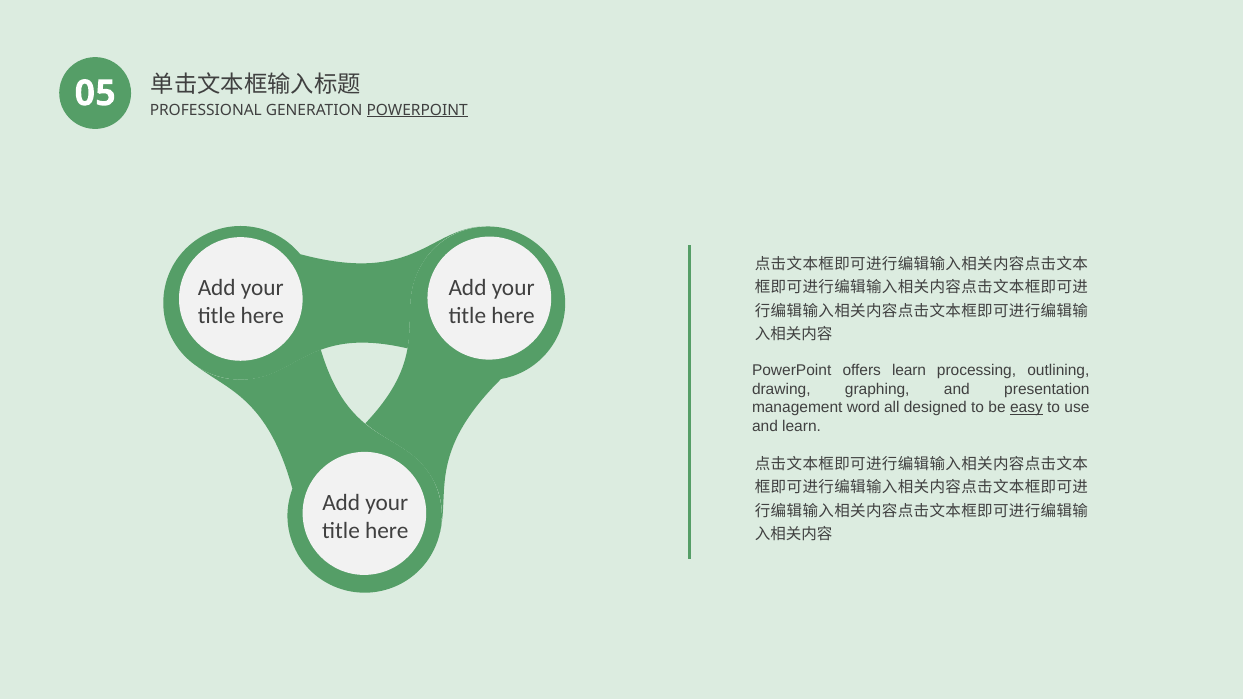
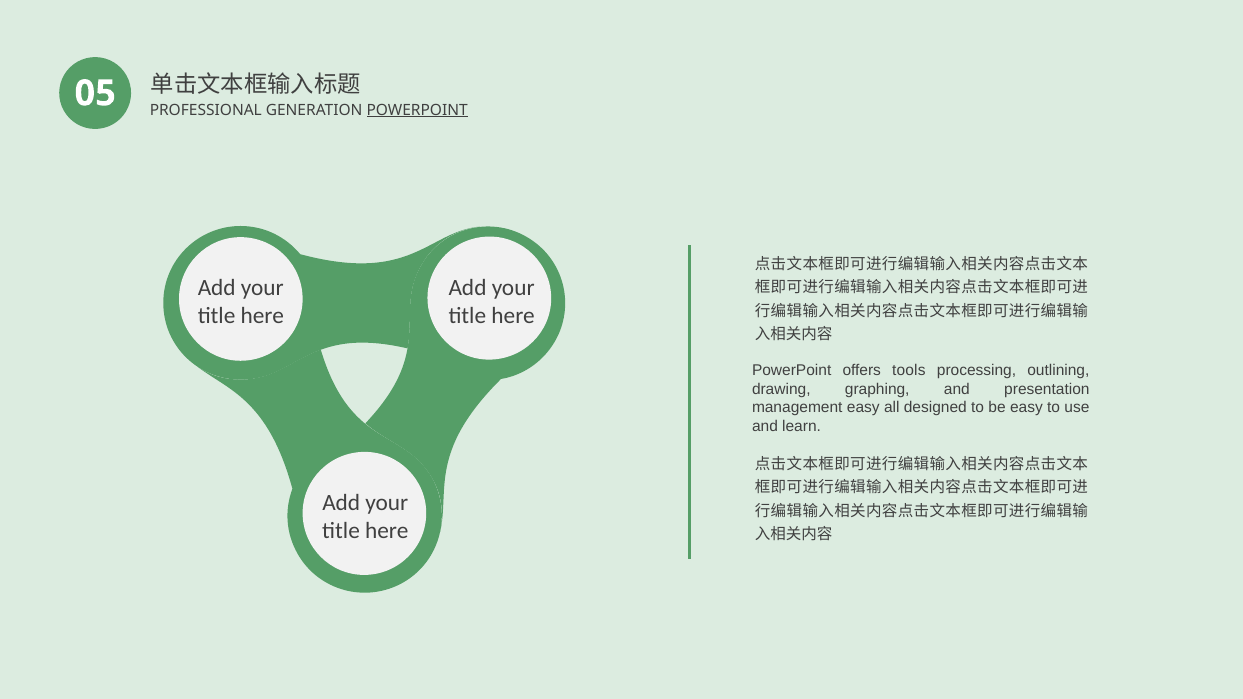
offers learn: learn -> tools
management word: word -> easy
easy at (1026, 408) underline: present -> none
